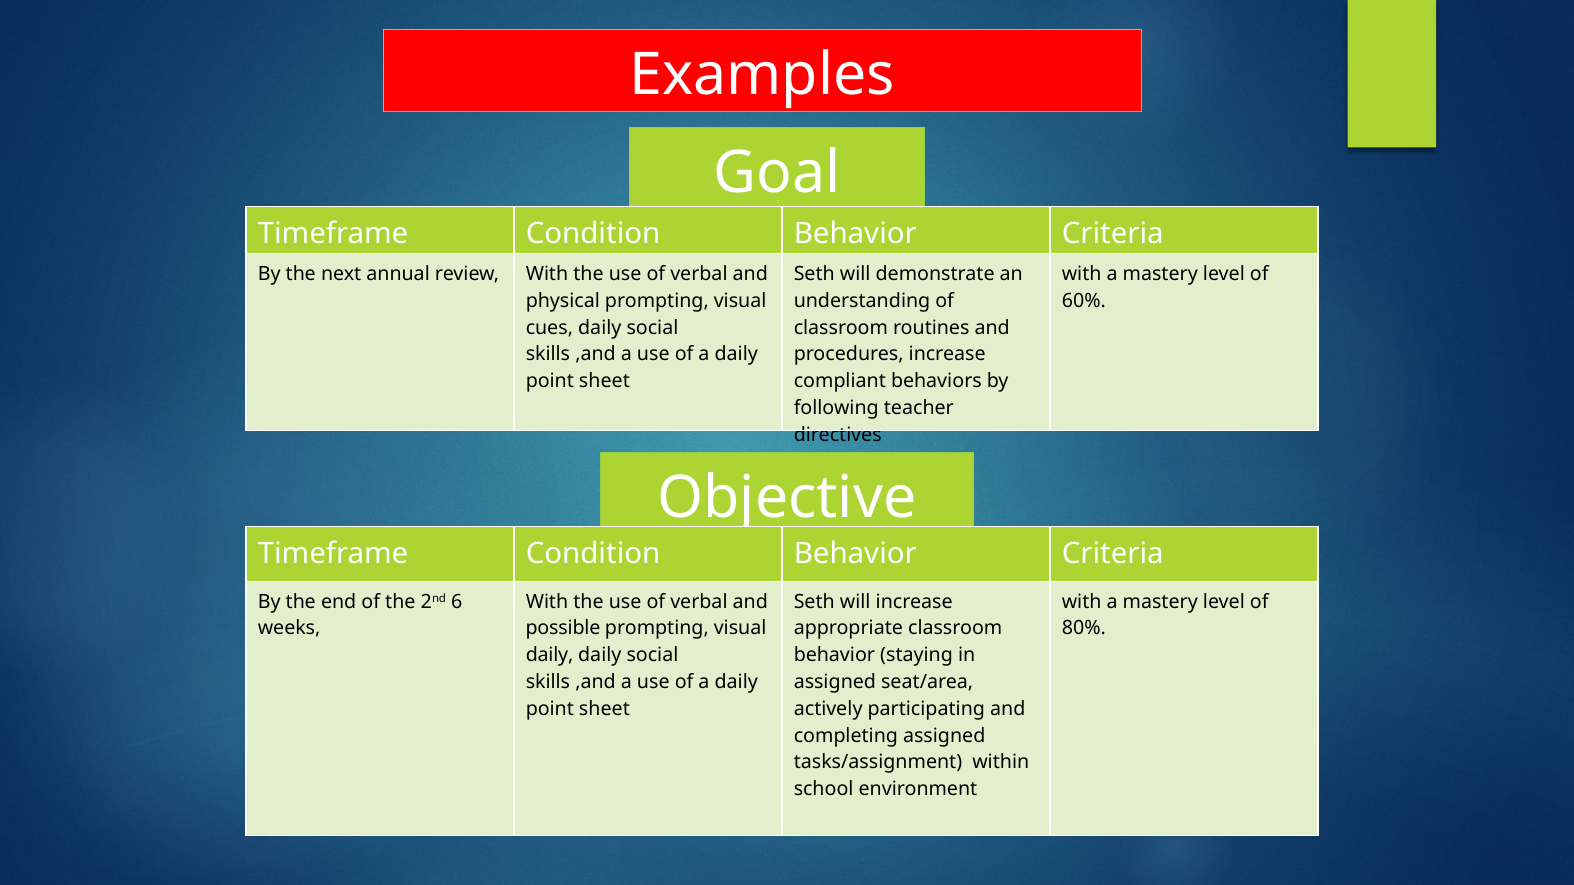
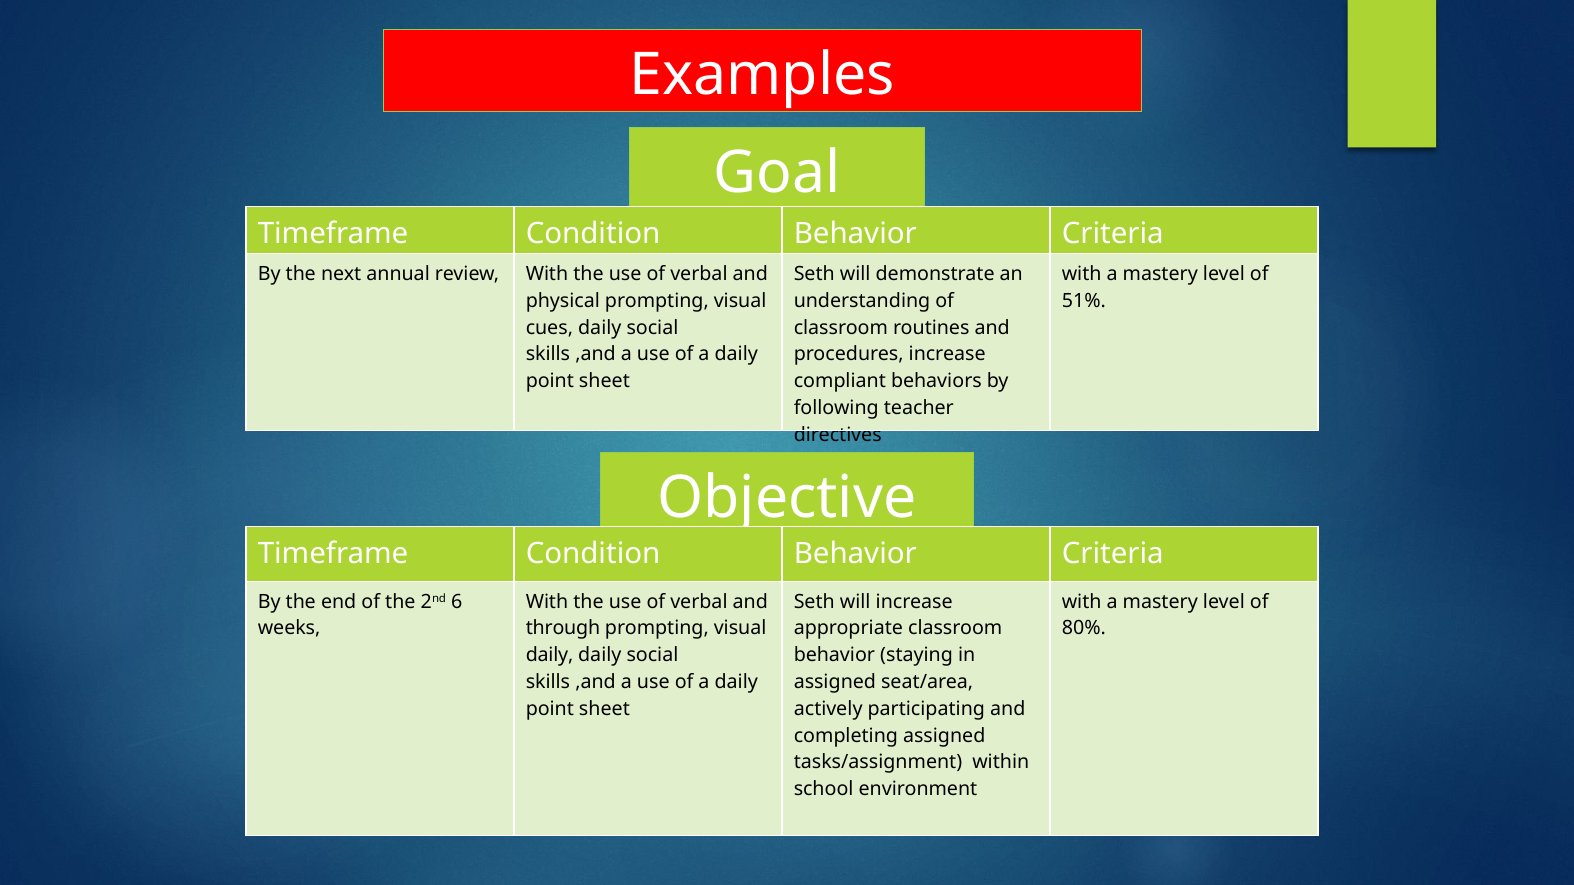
60%: 60% -> 51%
possible: possible -> through
